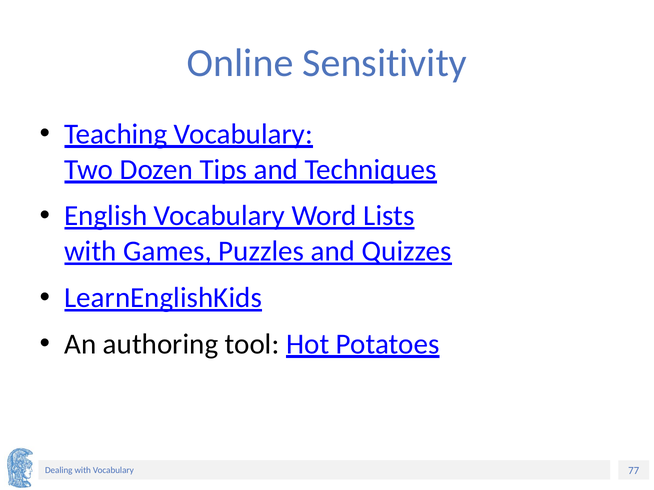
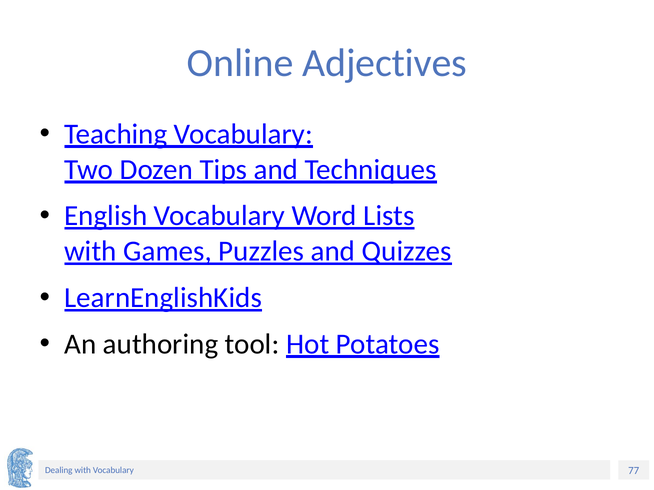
Sensitivity: Sensitivity -> Adjectives
